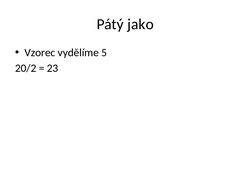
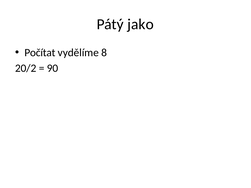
Vzorec: Vzorec -> Počítat
5: 5 -> 8
23: 23 -> 90
